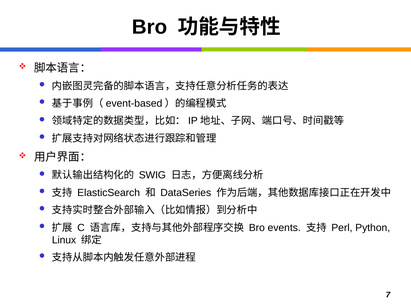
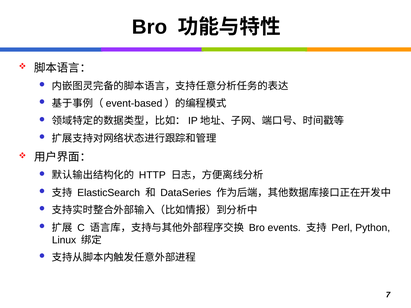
SWIG: SWIG -> HTTP
